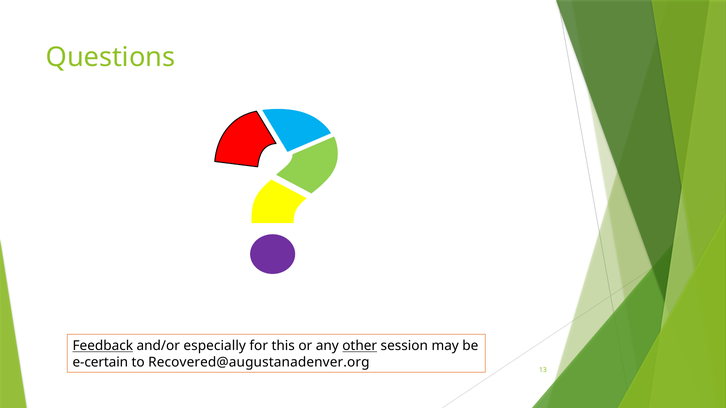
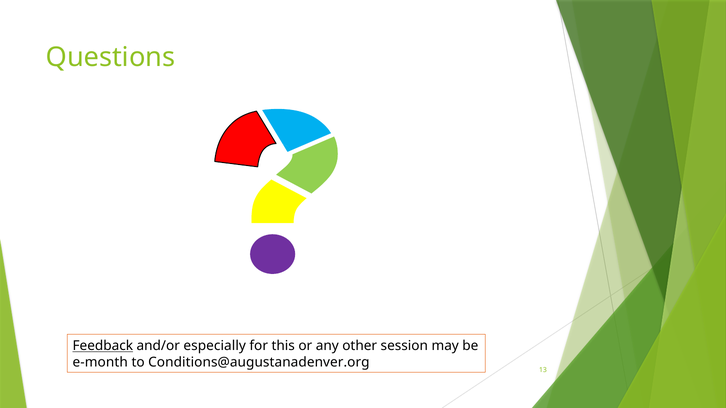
other underline: present -> none
e-certain: e-certain -> e-month
Recovered@augustanadenver.org: Recovered@augustanadenver.org -> Conditions@augustanadenver.org
